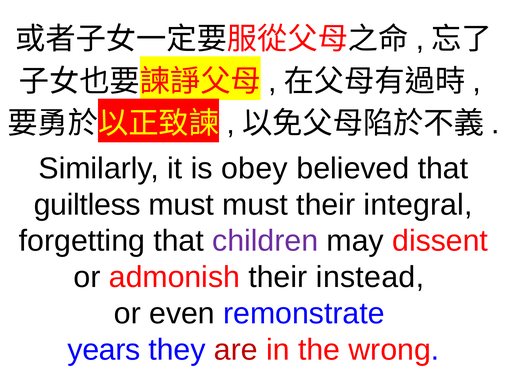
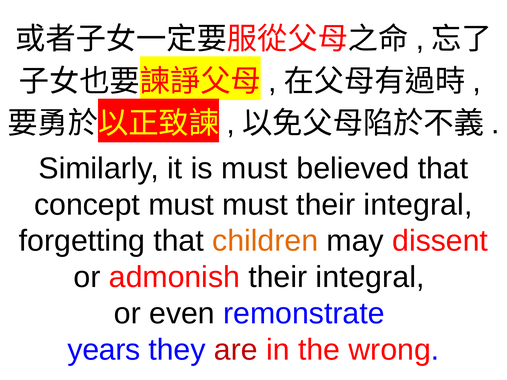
is obey: obey -> must
guiltless: guiltless -> concept
children colour: purple -> orange
admonish their instead: instead -> integral
